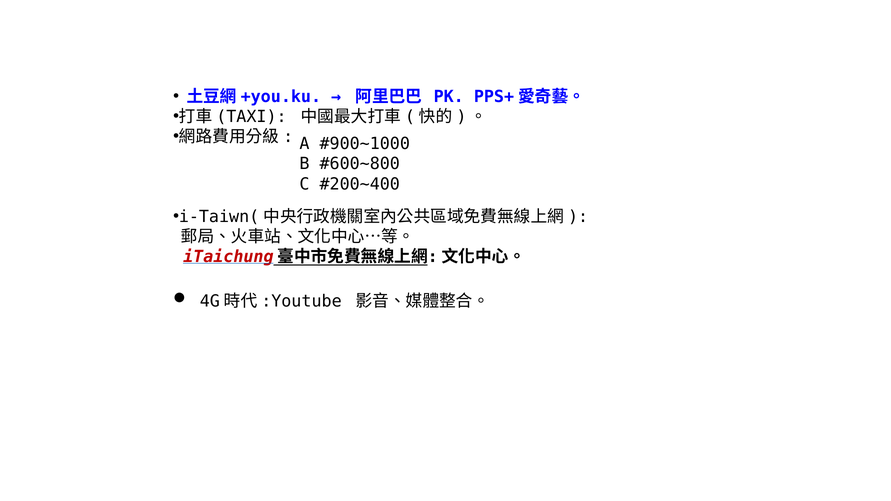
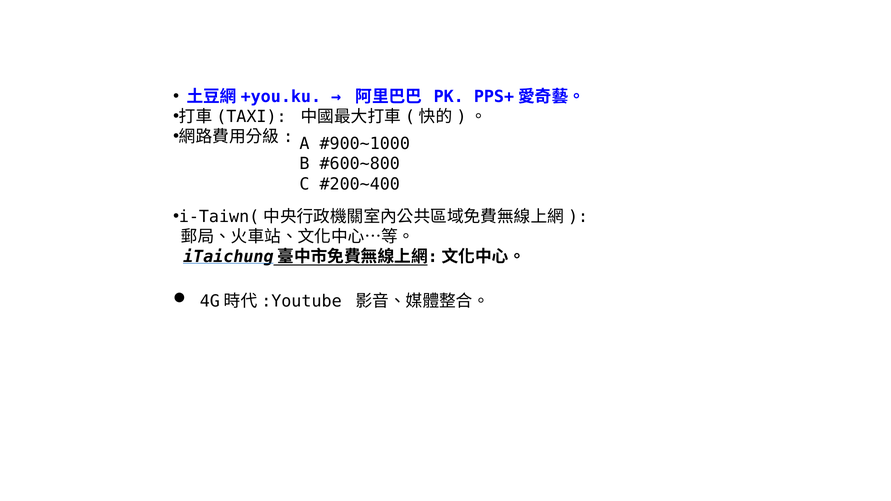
iTaichung colour: red -> black
